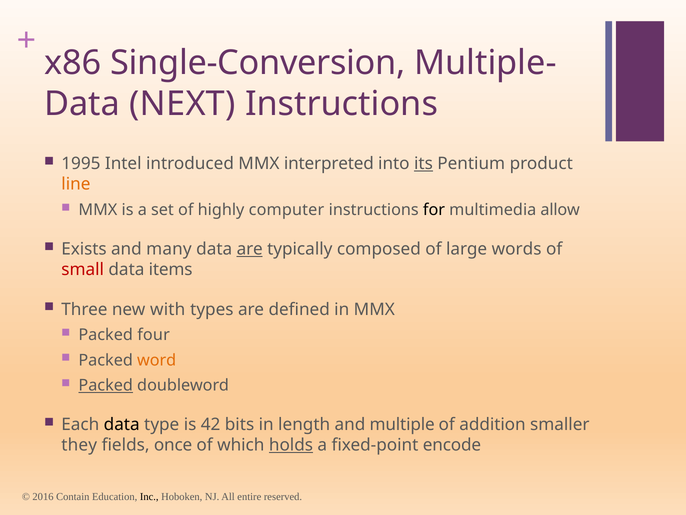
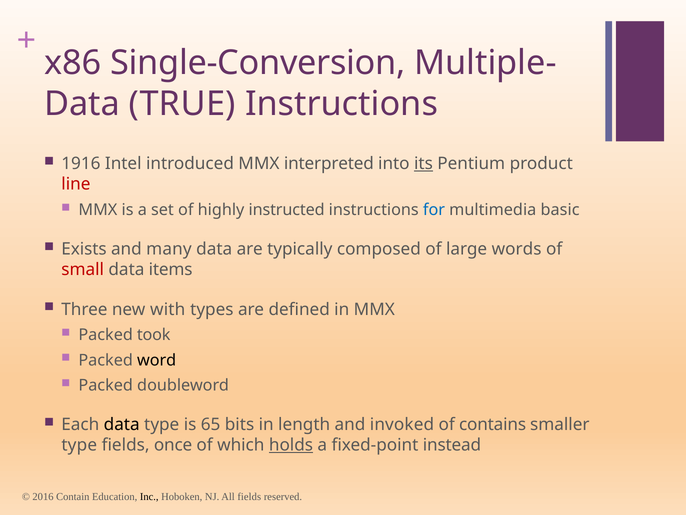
NEXT: NEXT -> TRUE
1995: 1995 -> 1916
line colour: orange -> red
computer: computer -> instructed
for colour: black -> blue
allow: allow -> basic
are at (250, 249) underline: present -> none
four: four -> took
word colour: orange -> black
Packed at (106, 385) underline: present -> none
42: 42 -> 65
multiple: multiple -> invoked
addition: addition -> contains
they at (79, 445): they -> type
encode: encode -> instead
All entire: entire -> fields
